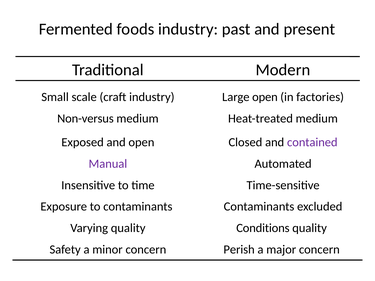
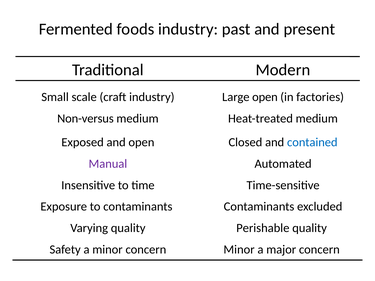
contained colour: purple -> blue
Conditions: Conditions -> Perishable
Perish at (239, 250): Perish -> Minor
